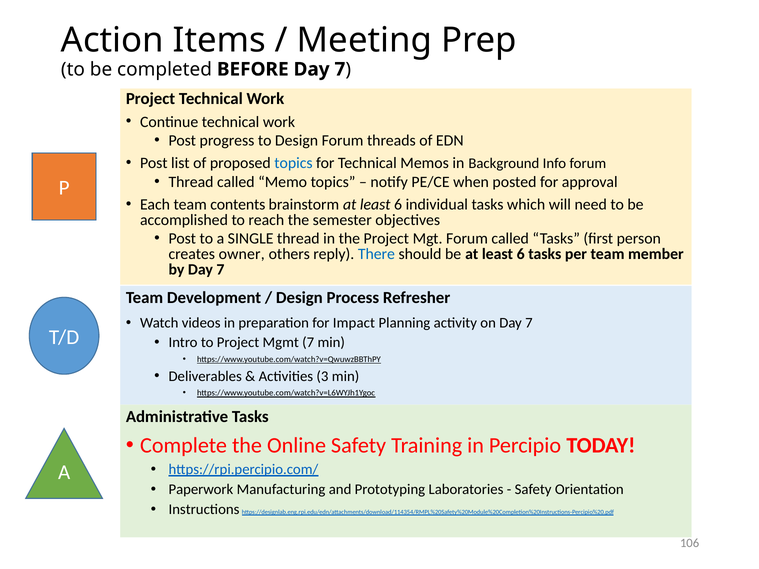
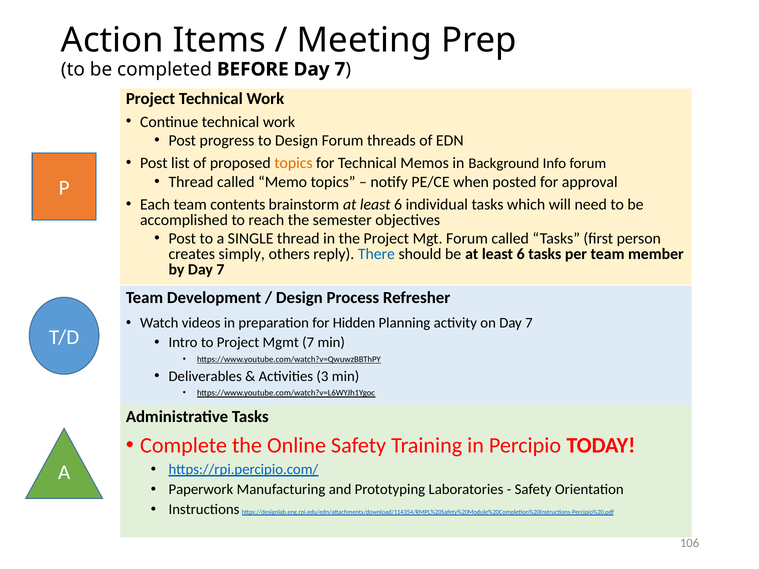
topics at (293, 163) colour: blue -> orange
owner: owner -> simply
Impact: Impact -> Hidden
